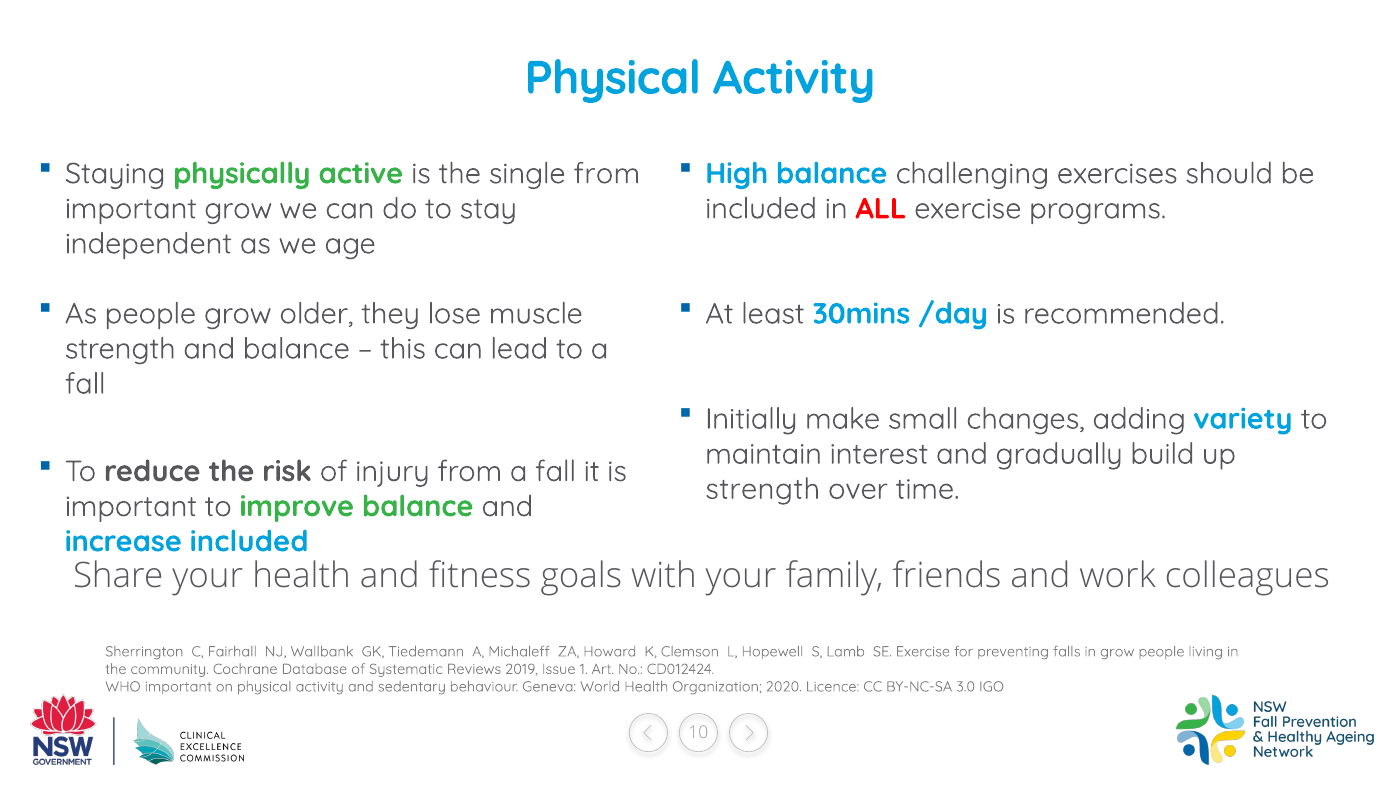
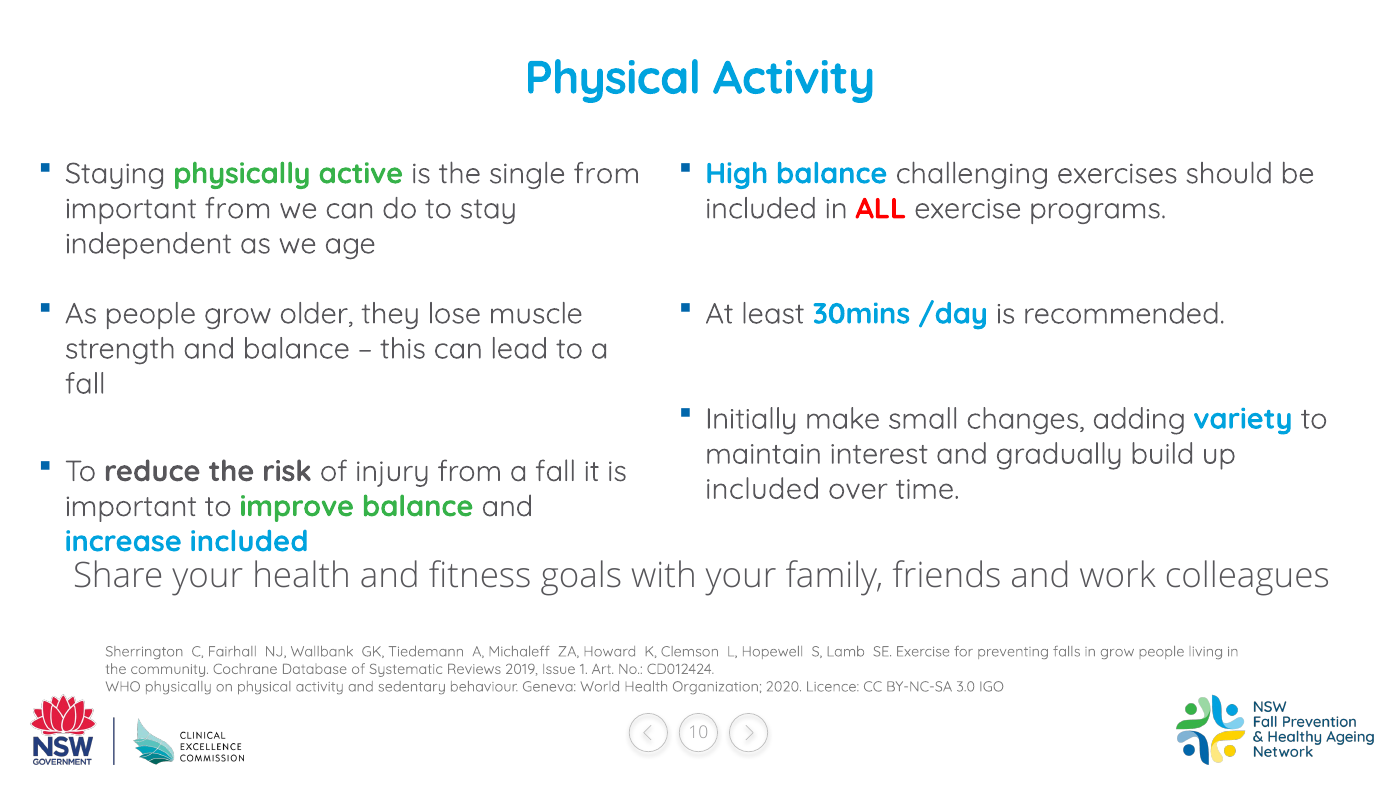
important grow: grow -> from
strength at (763, 489): strength -> included
WHO important: important -> physically
